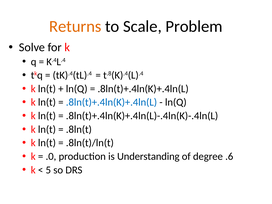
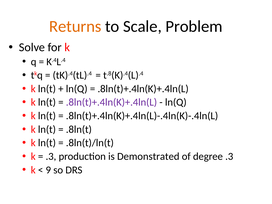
.8ln(t)+.4ln(K)+.4ln(L at (111, 102) colour: blue -> purple
.0 at (51, 156): .0 -> .3
Understanding: Understanding -> Demonstrated
degree .6: .6 -> .3
5: 5 -> 9
